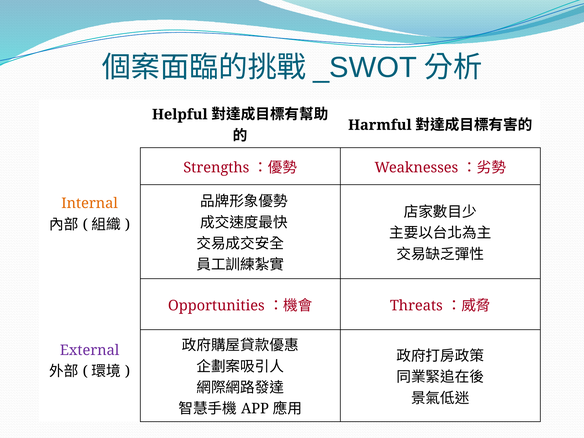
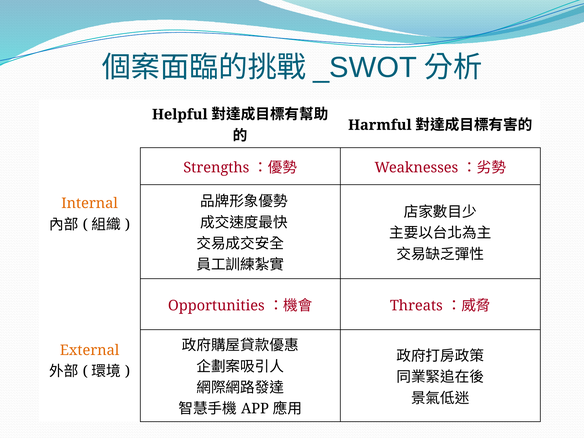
External colour: purple -> orange
